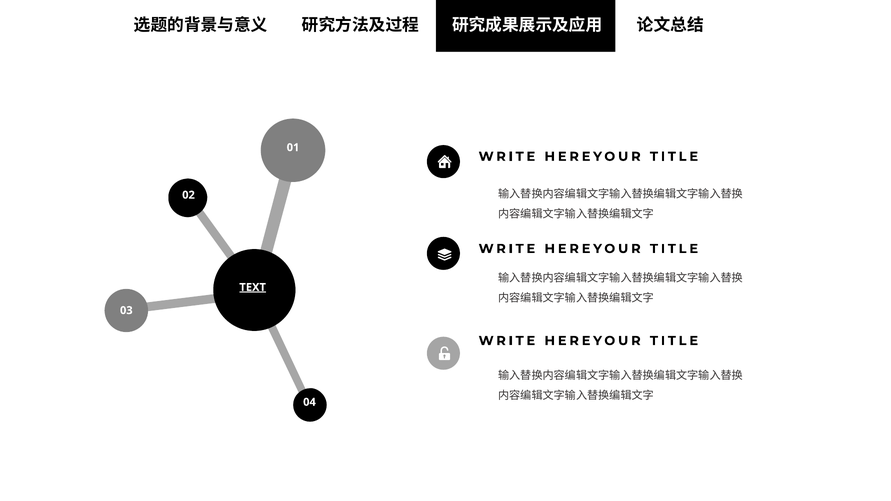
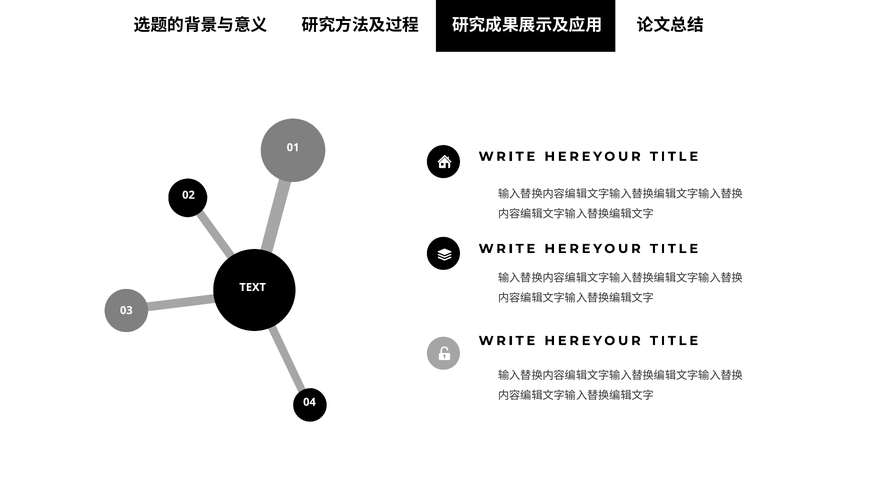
TEXT underline: present -> none
